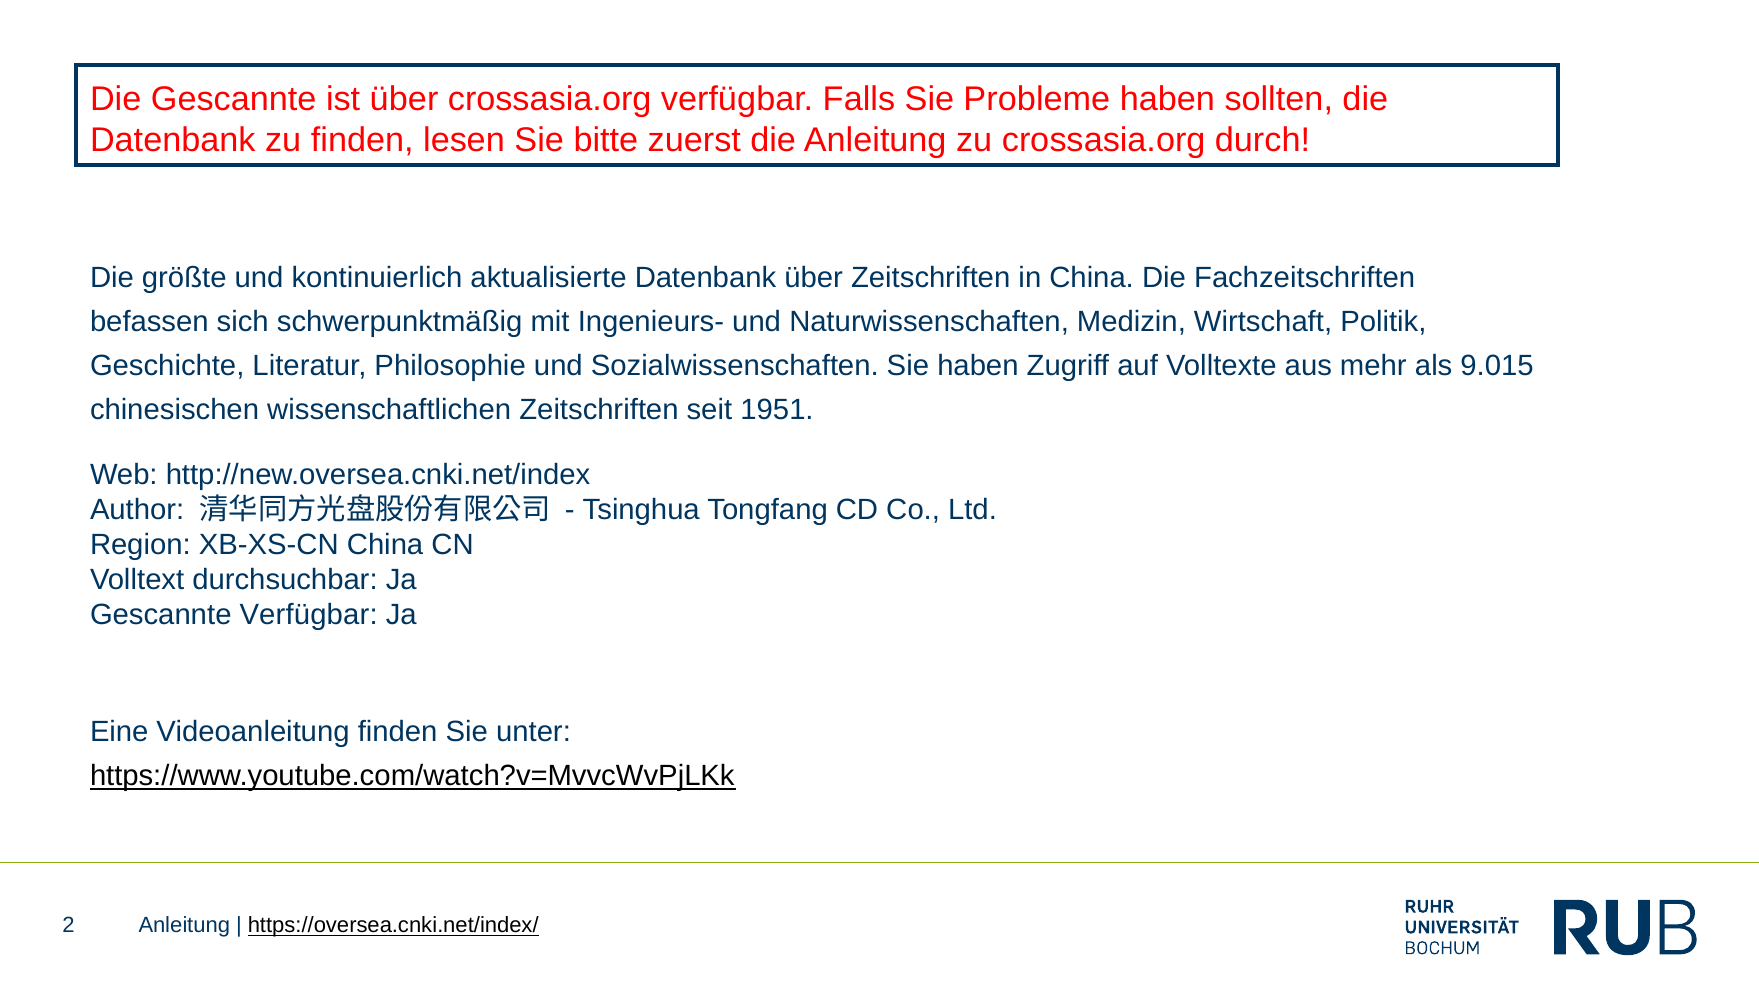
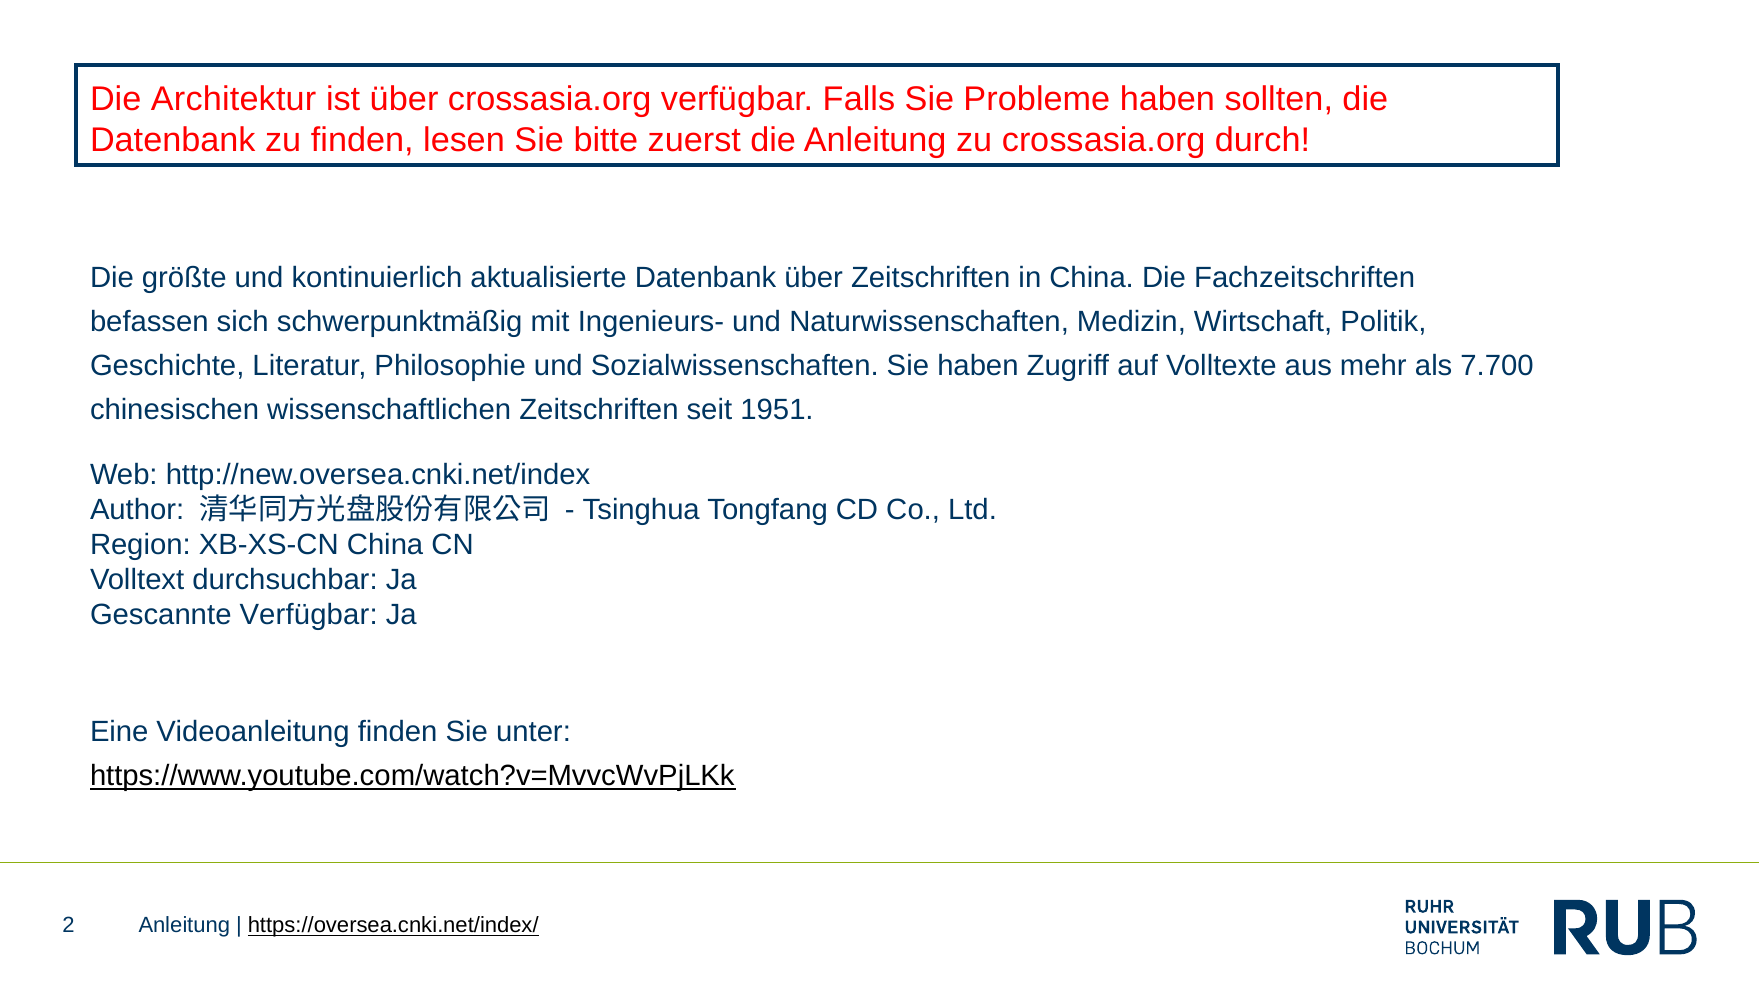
Die Gescannte: Gescannte -> Architektur
9.015: 9.015 -> 7.700
